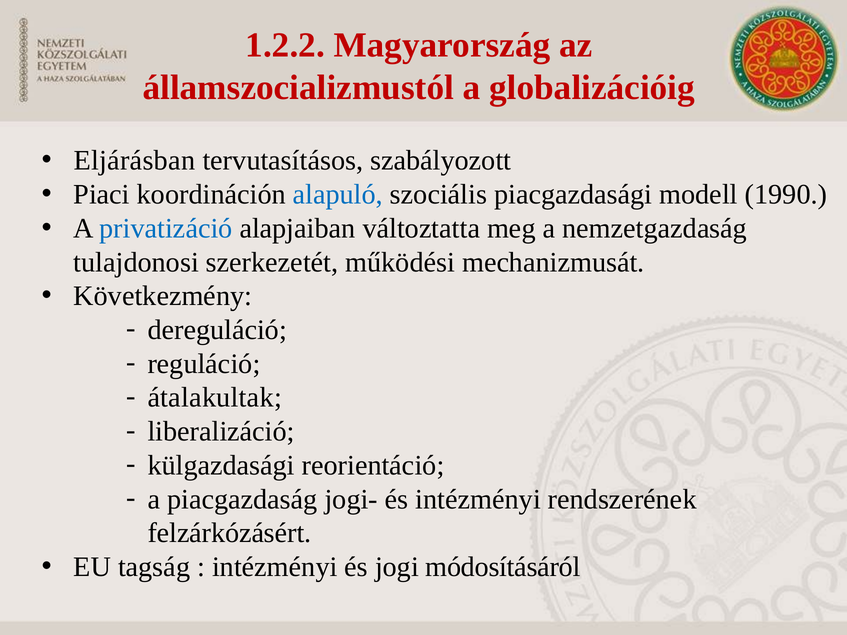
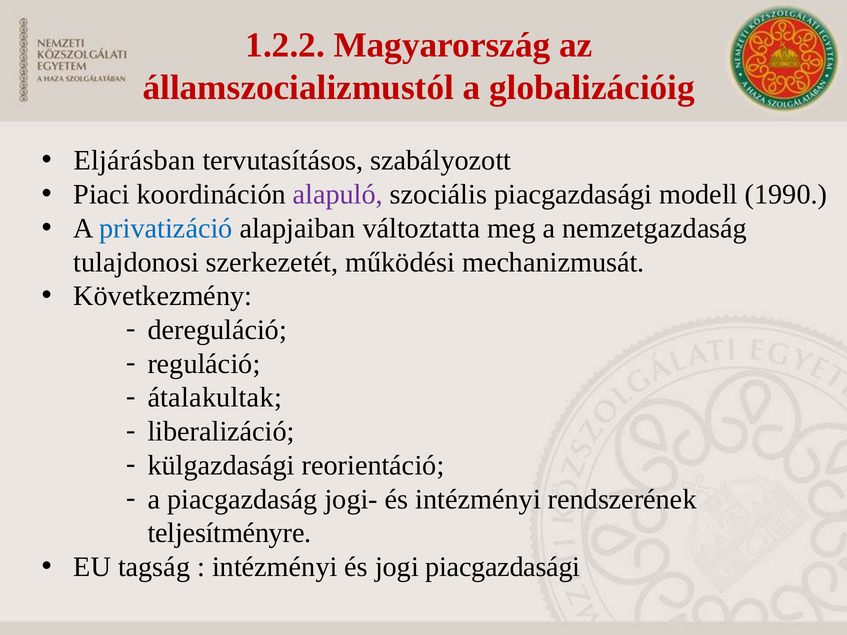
alapuló colour: blue -> purple
felzárkózásért: felzárkózásért -> teljesítményre
jogi módosításáról: módosításáról -> piacgazdasági
